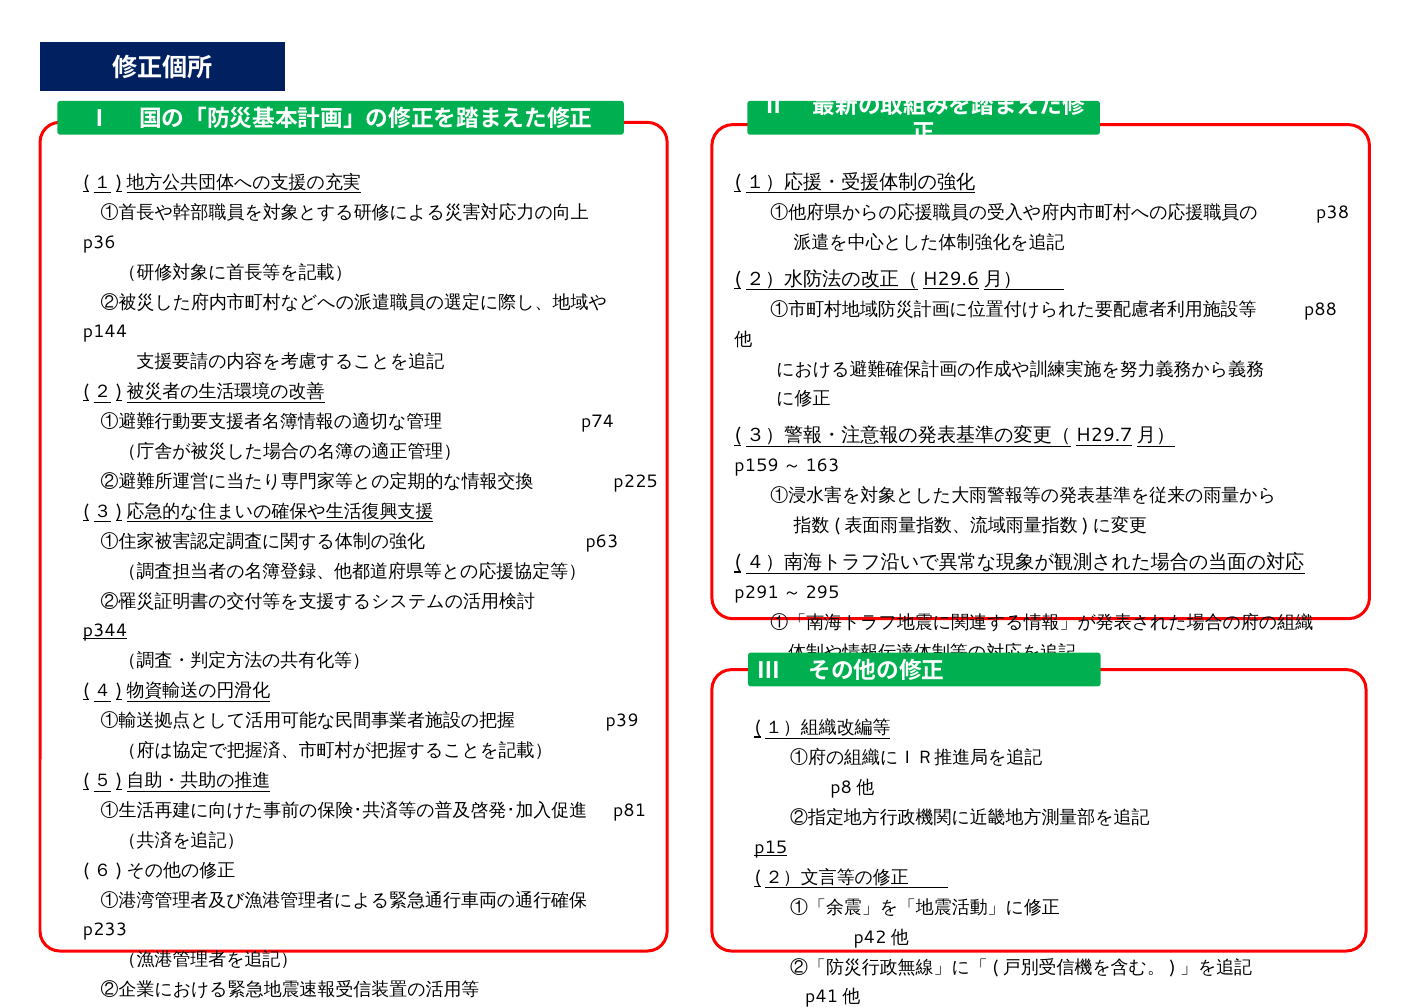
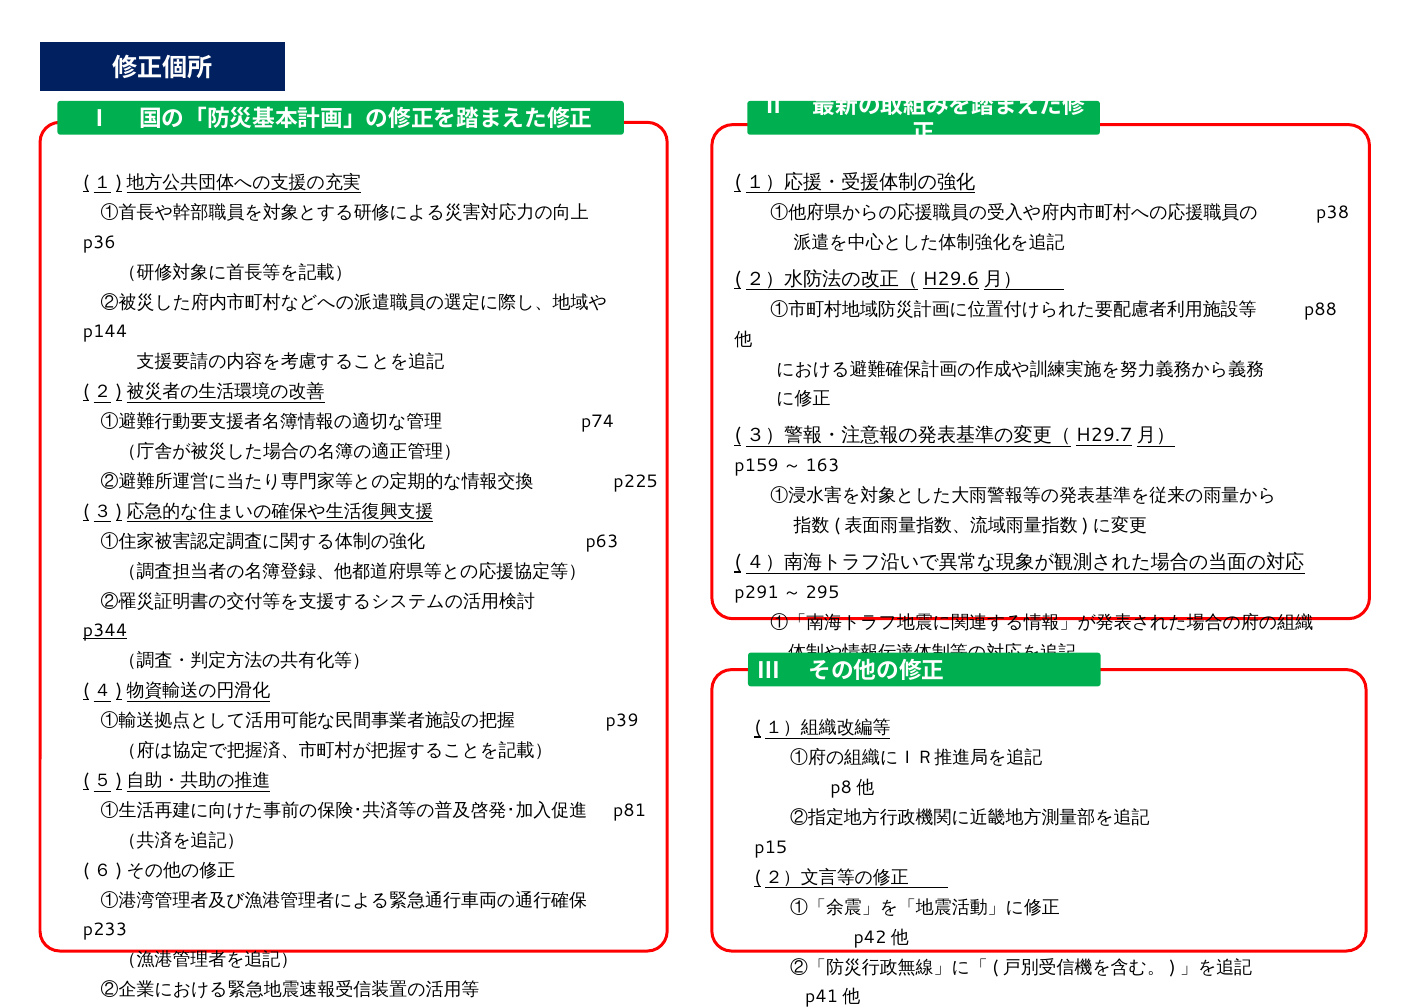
p15 underline: present -> none
